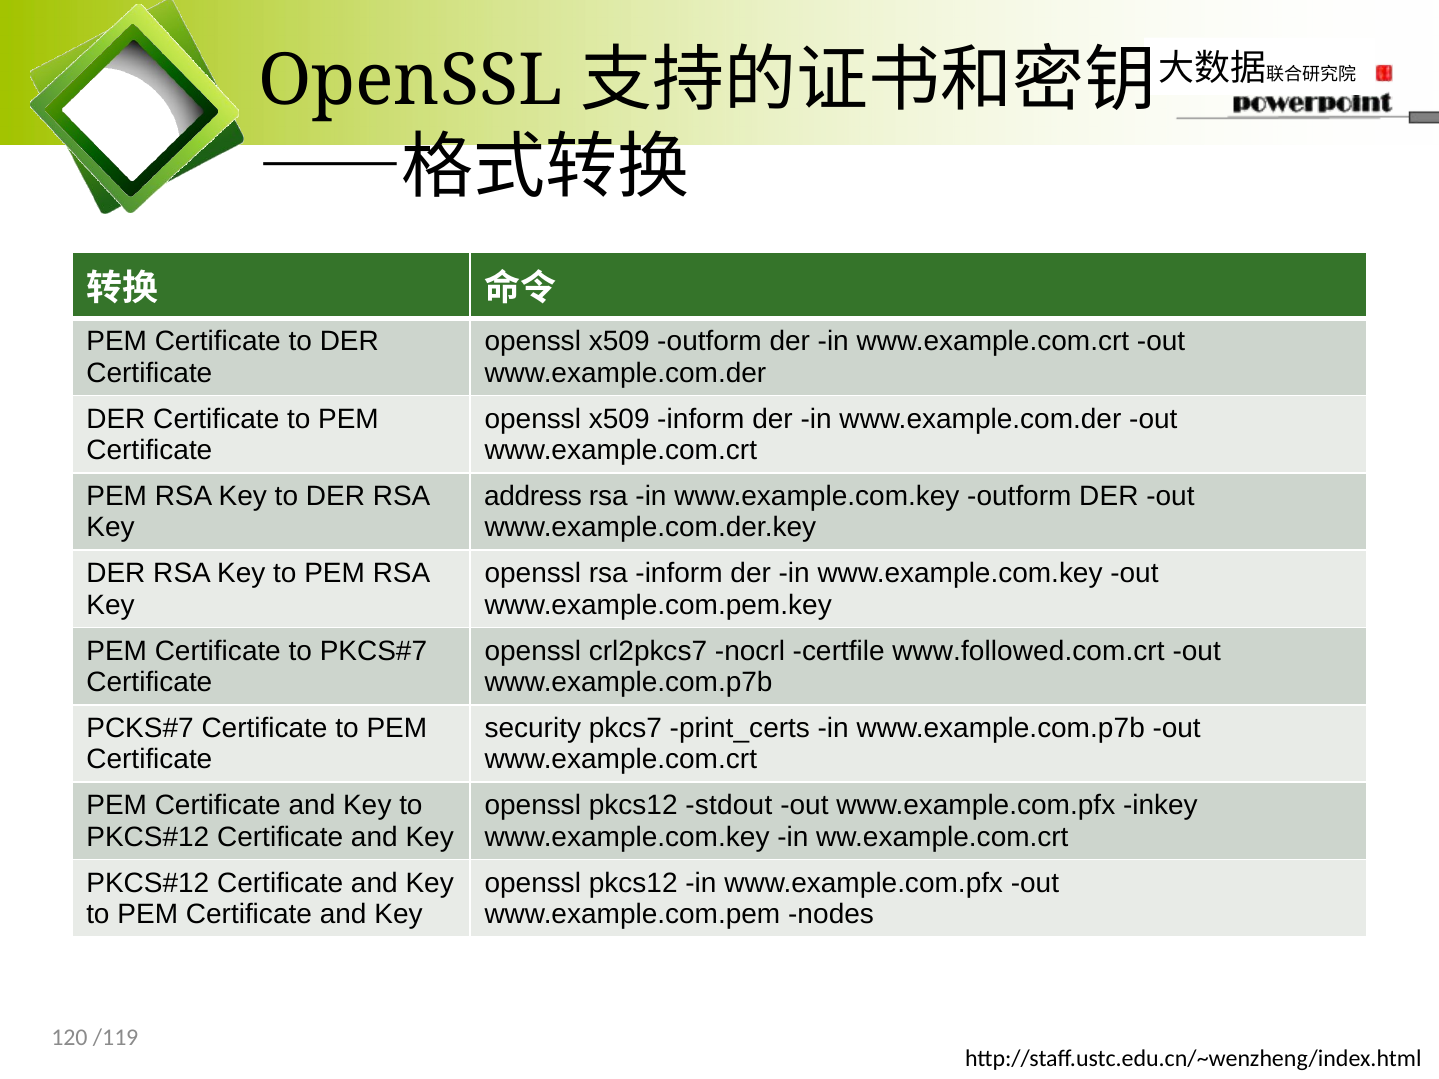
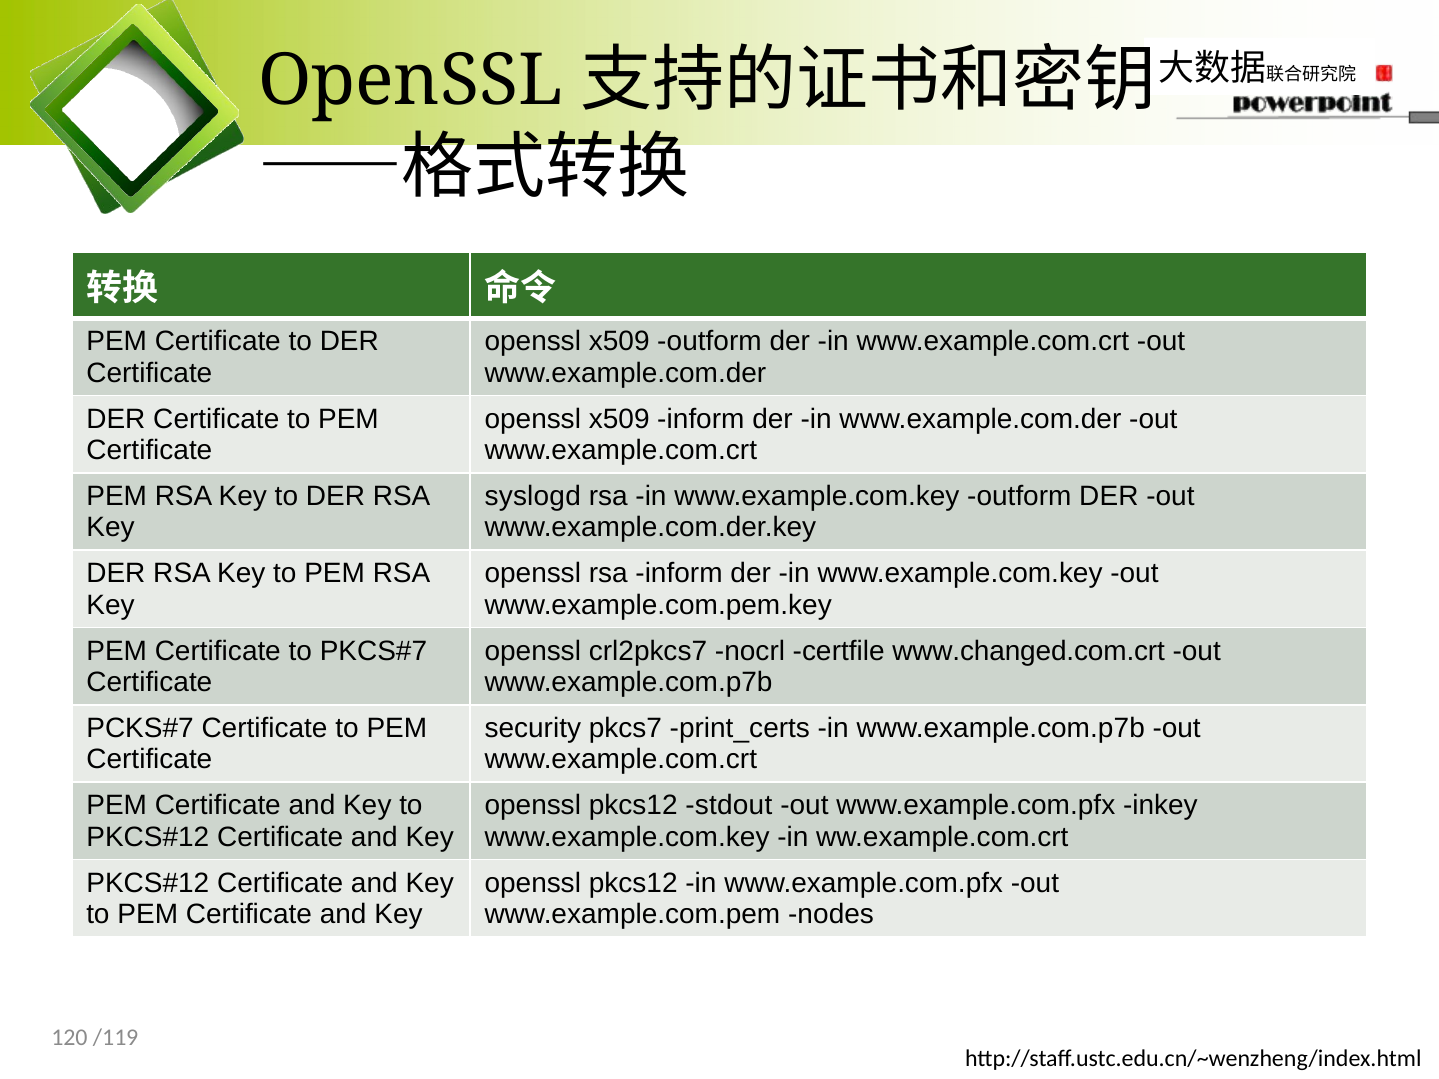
address: address -> syslogd
www.followed.com.crt: www.followed.com.crt -> www.changed.com.crt
